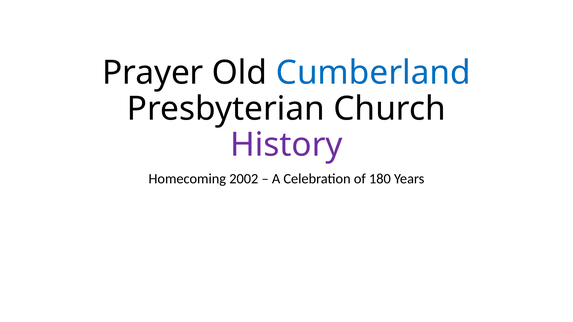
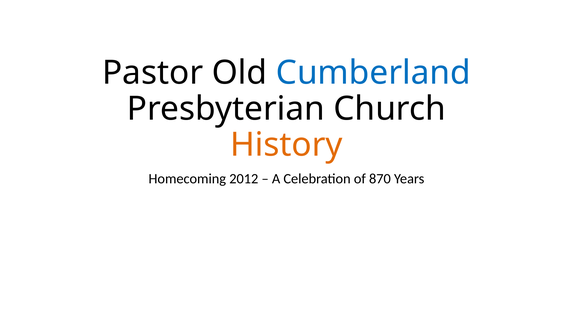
Prayer: Prayer -> Pastor
History colour: purple -> orange
2002: 2002 -> 2012
180: 180 -> 870
